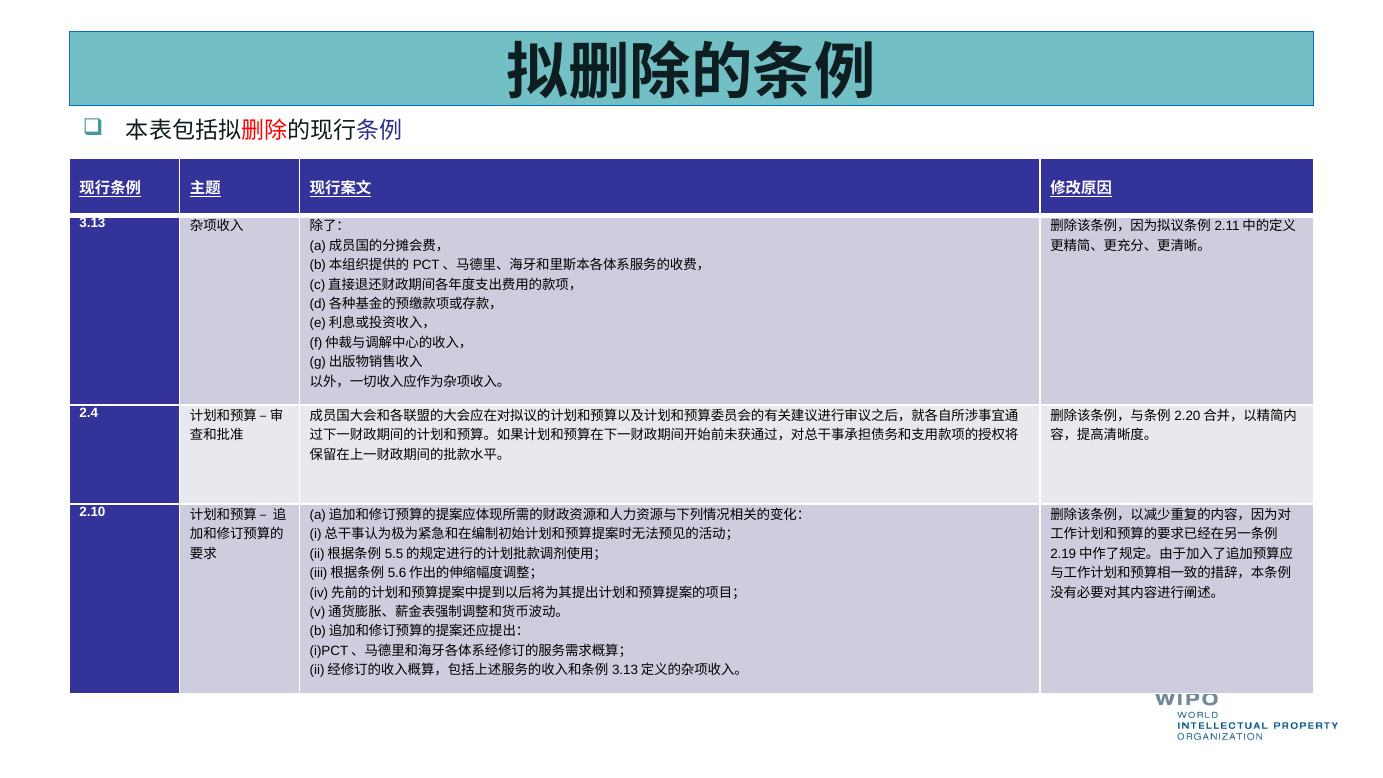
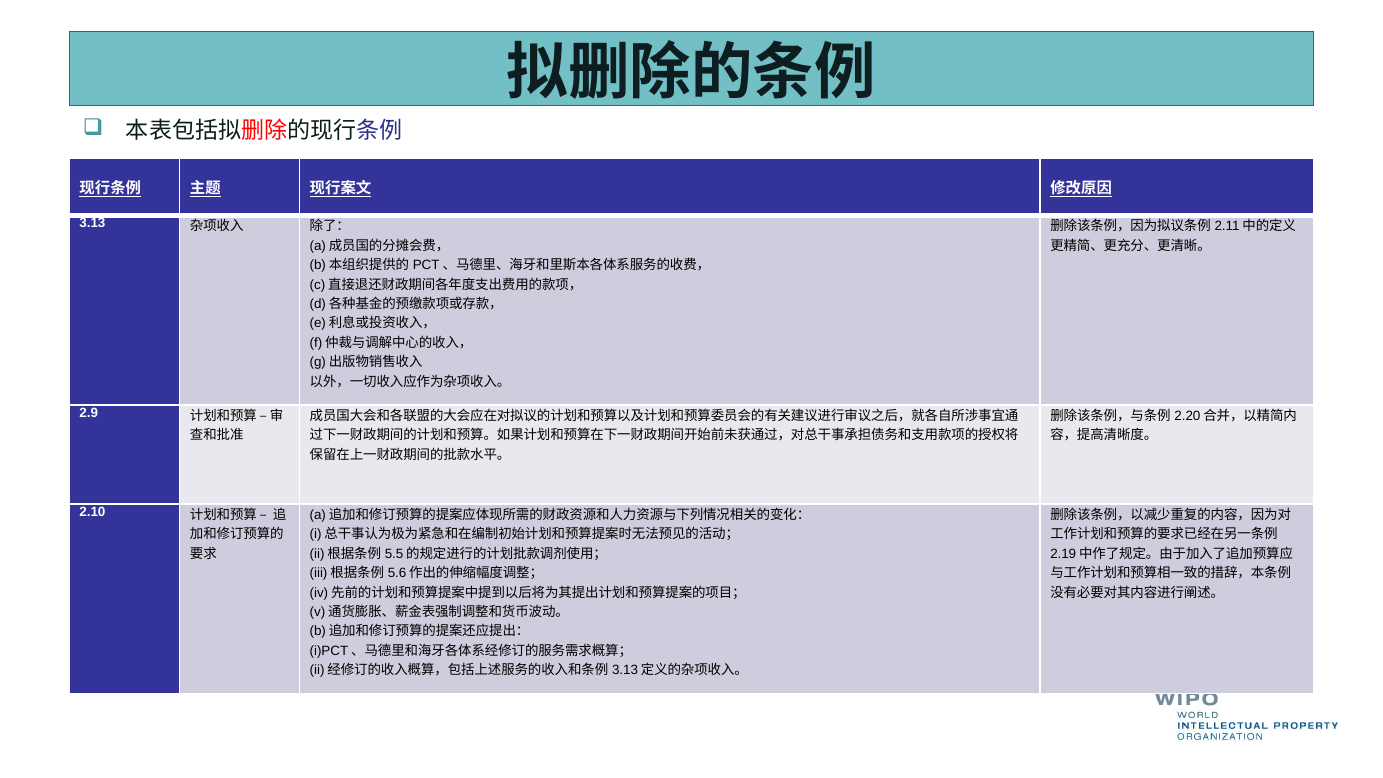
2.4: 2.4 -> 2.9
